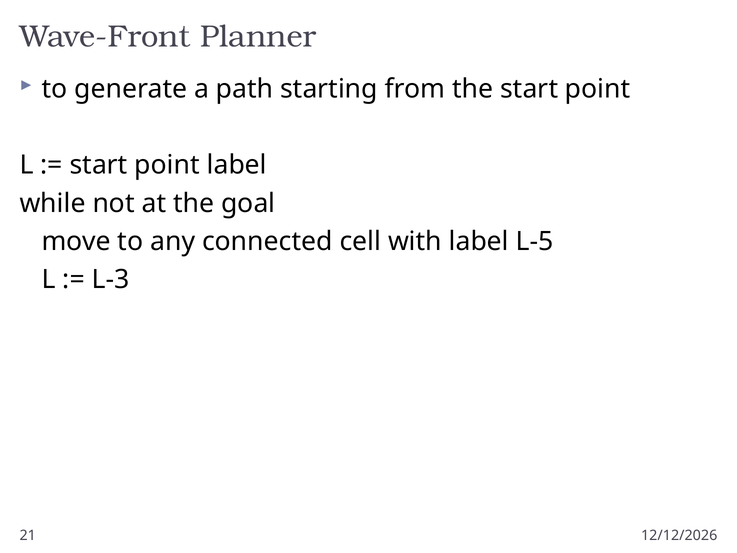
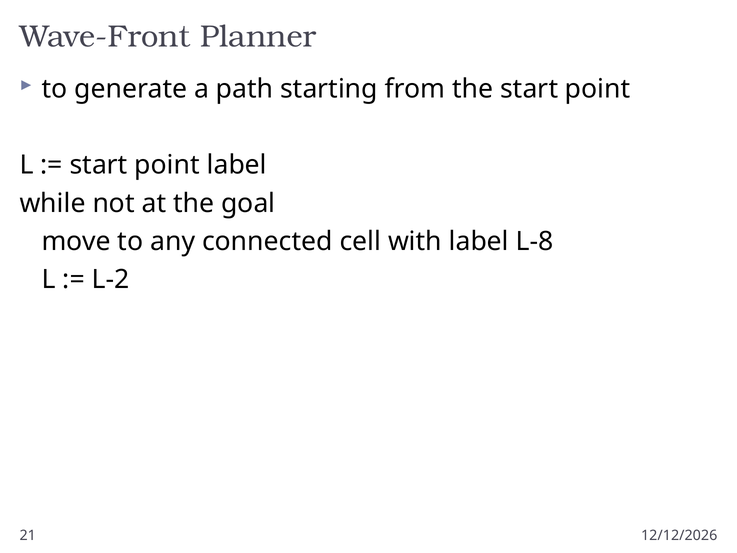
L-5: L-5 -> L-8
L-3: L-3 -> L-2
